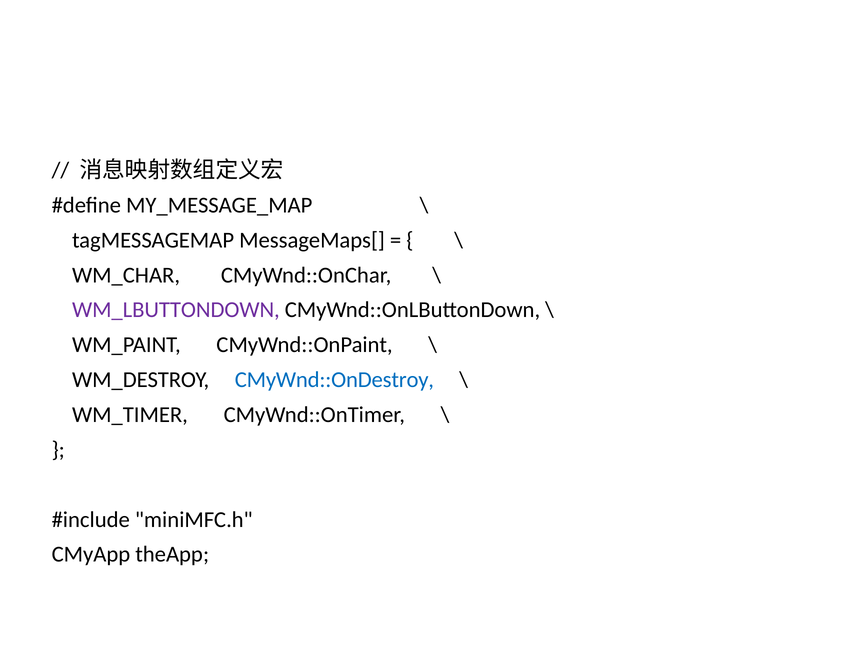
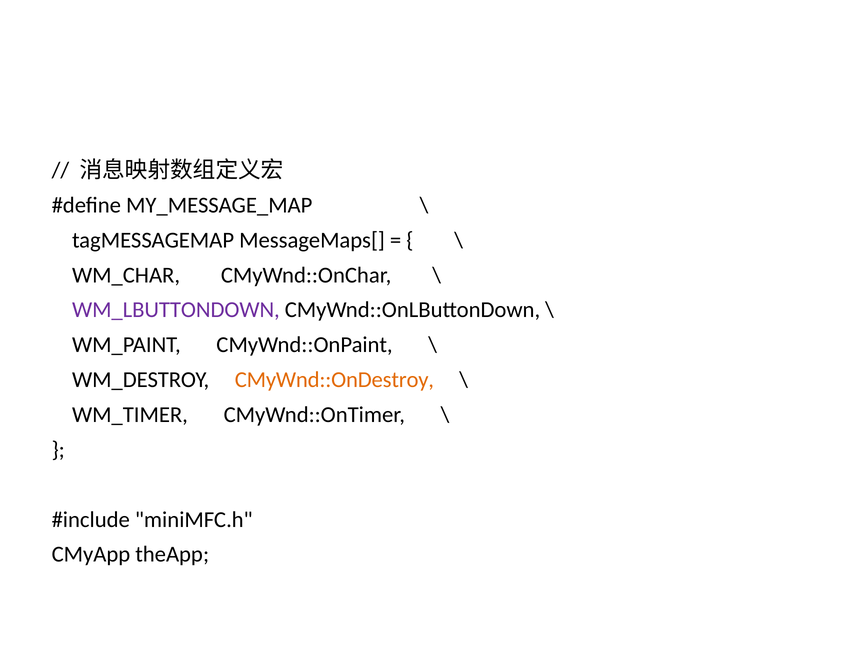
CMyWnd::OnDestroy colour: blue -> orange
